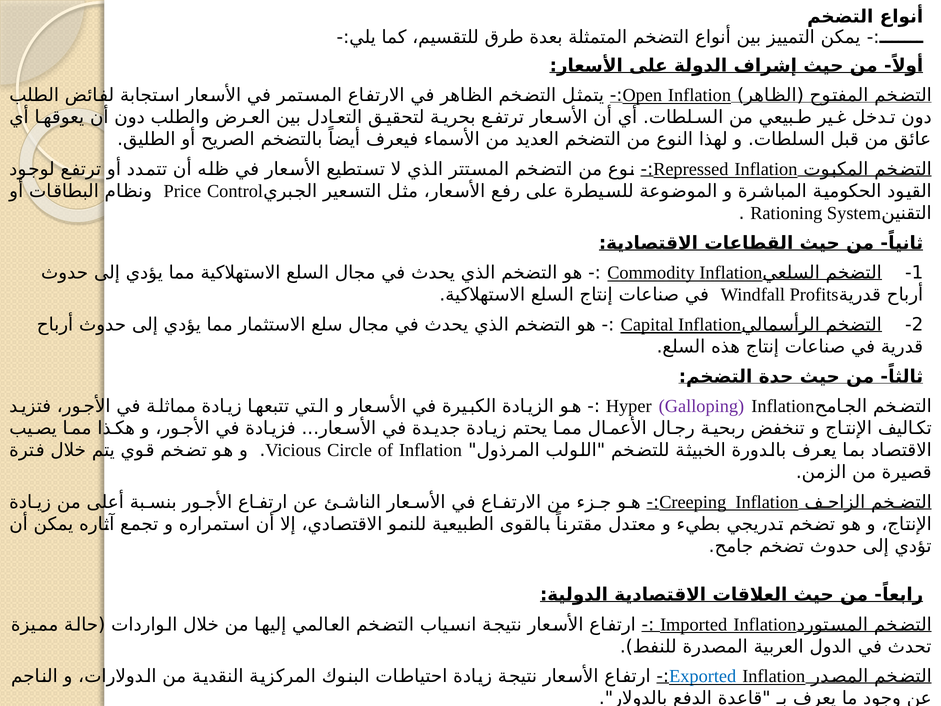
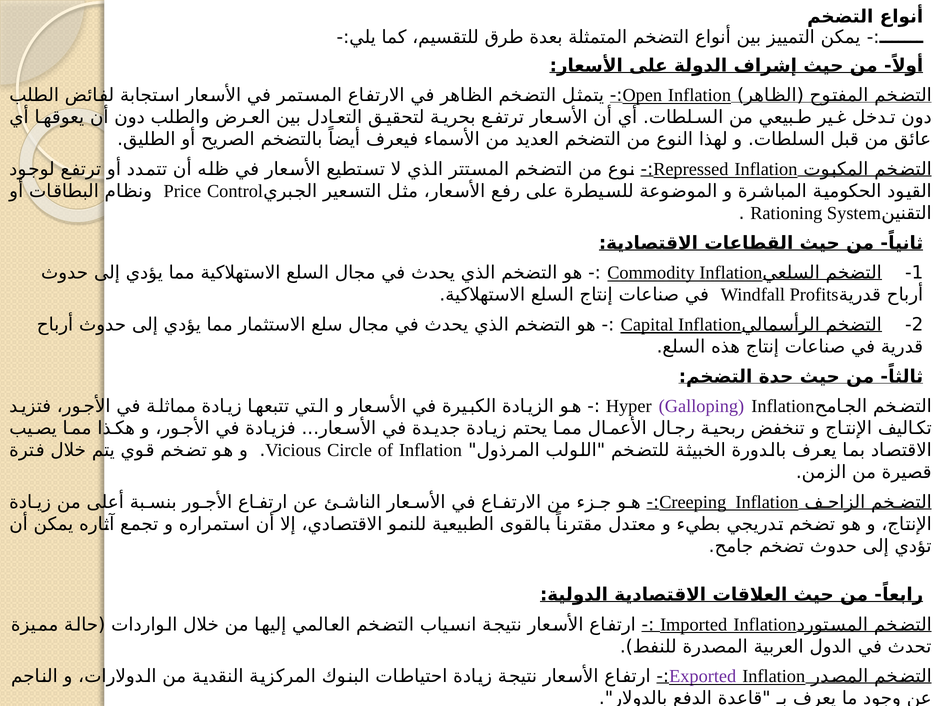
Exported colour: blue -> purple
